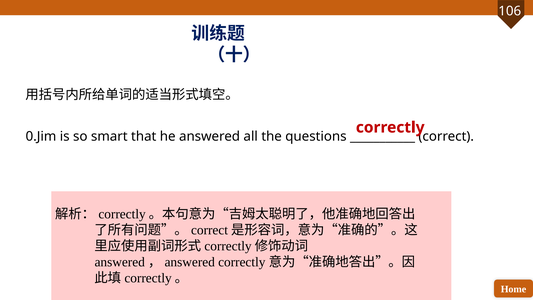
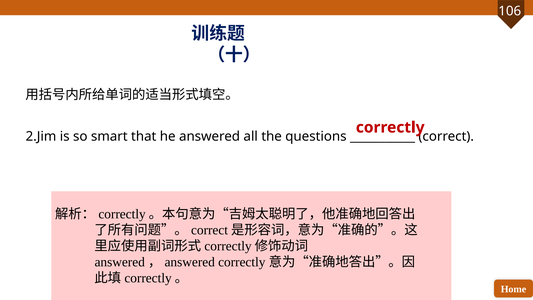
0.Jim: 0.Jim -> 2.Jim
